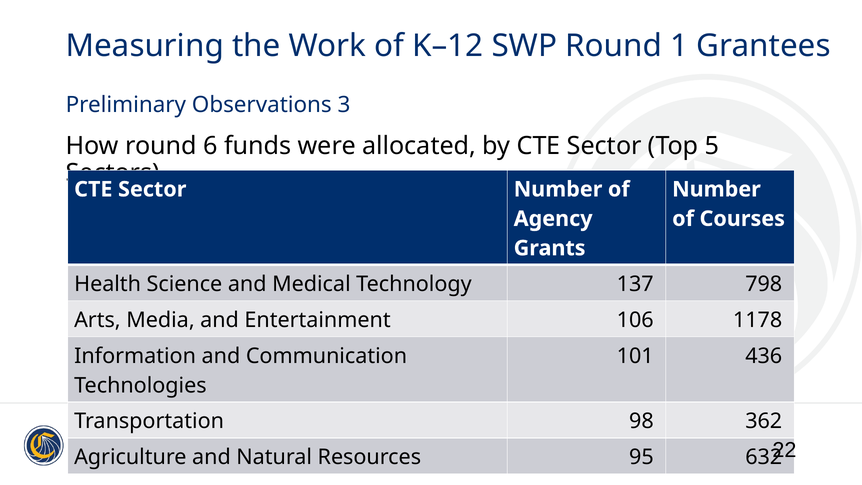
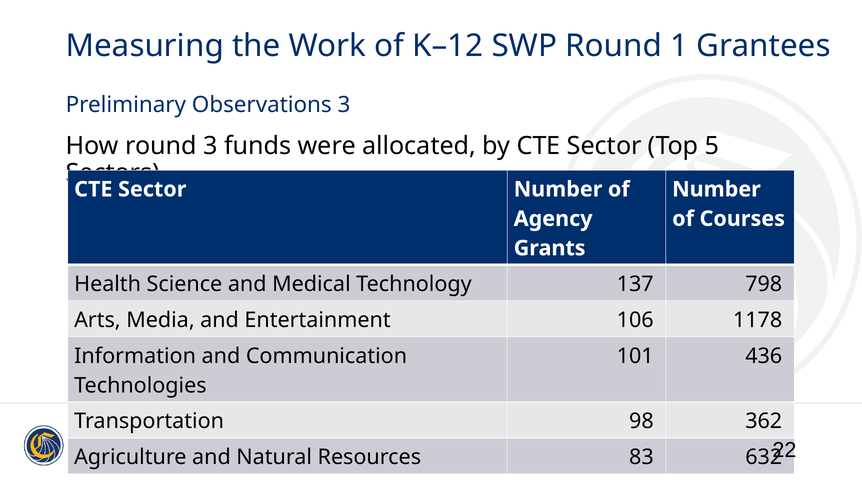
round 6: 6 -> 3
95: 95 -> 83
